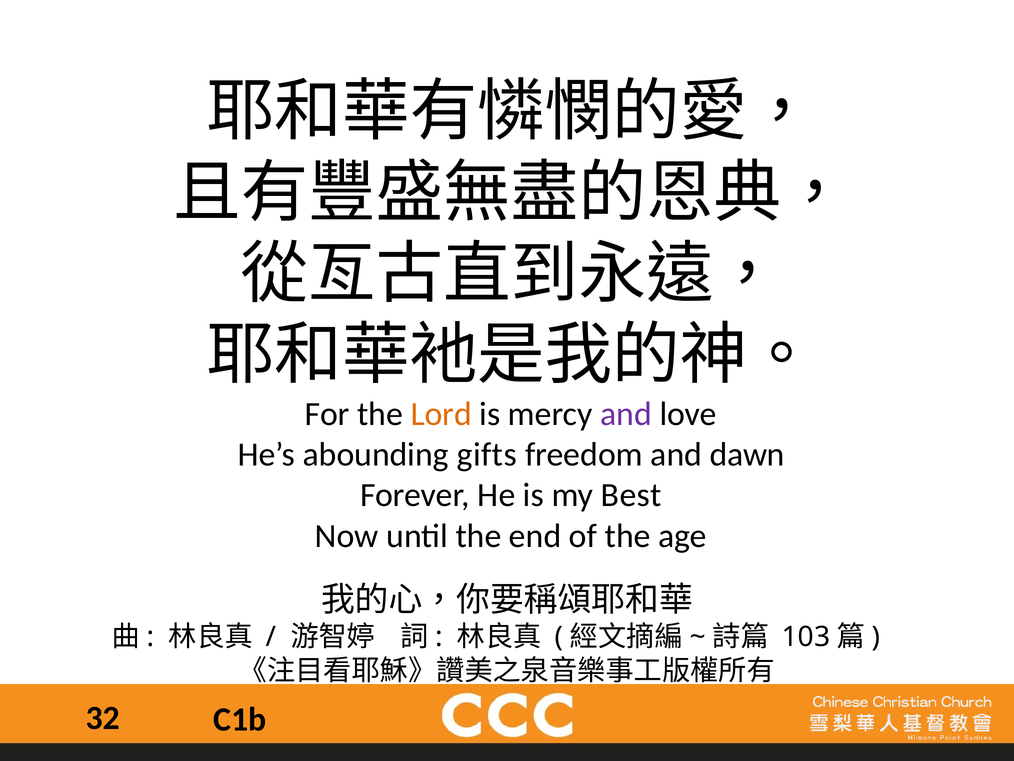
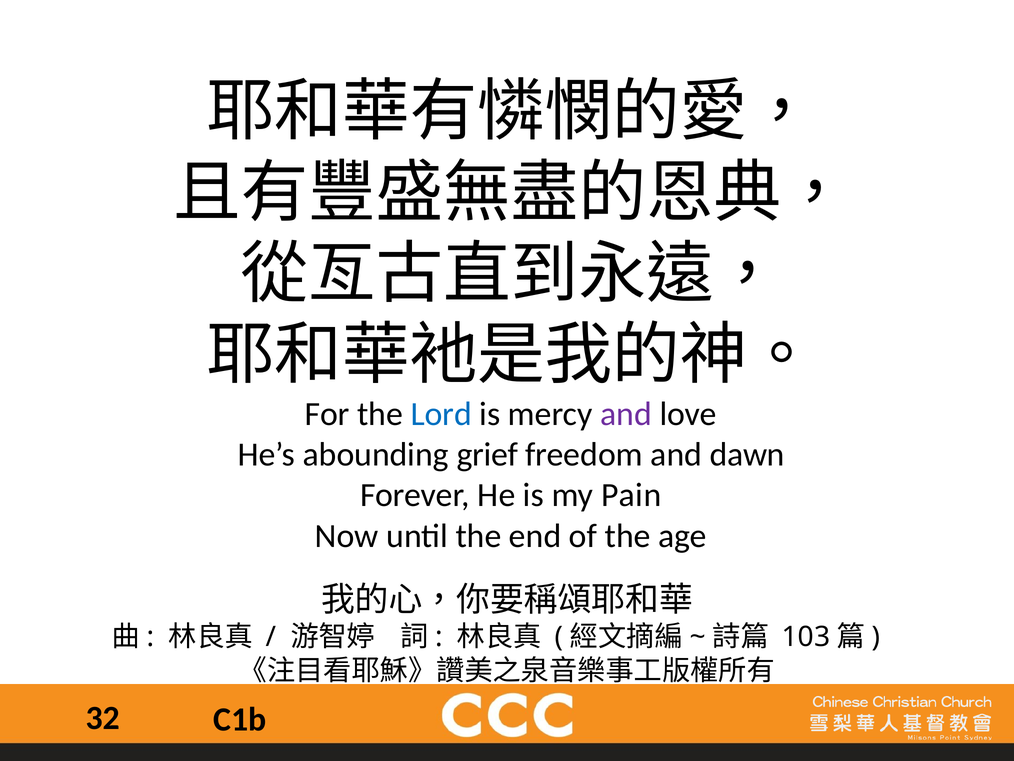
Lord colour: orange -> blue
gifts: gifts -> grief
Best: Best -> Pain
